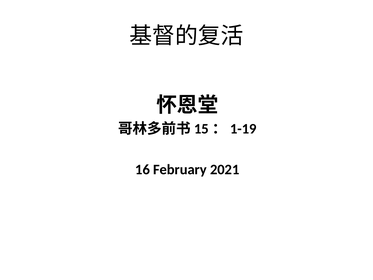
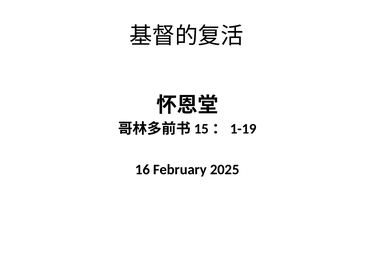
2021: 2021 -> 2025
